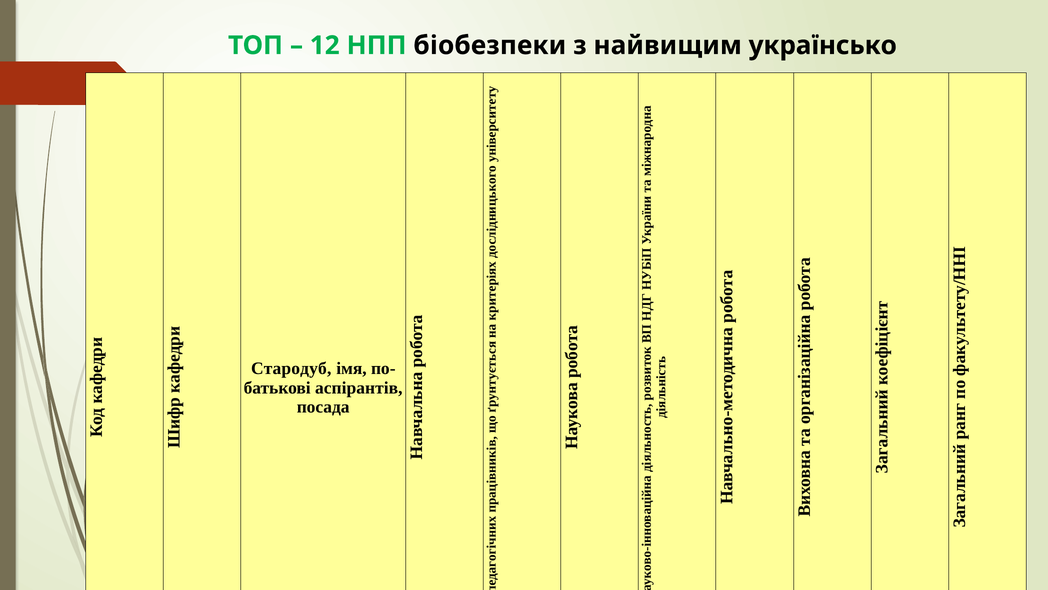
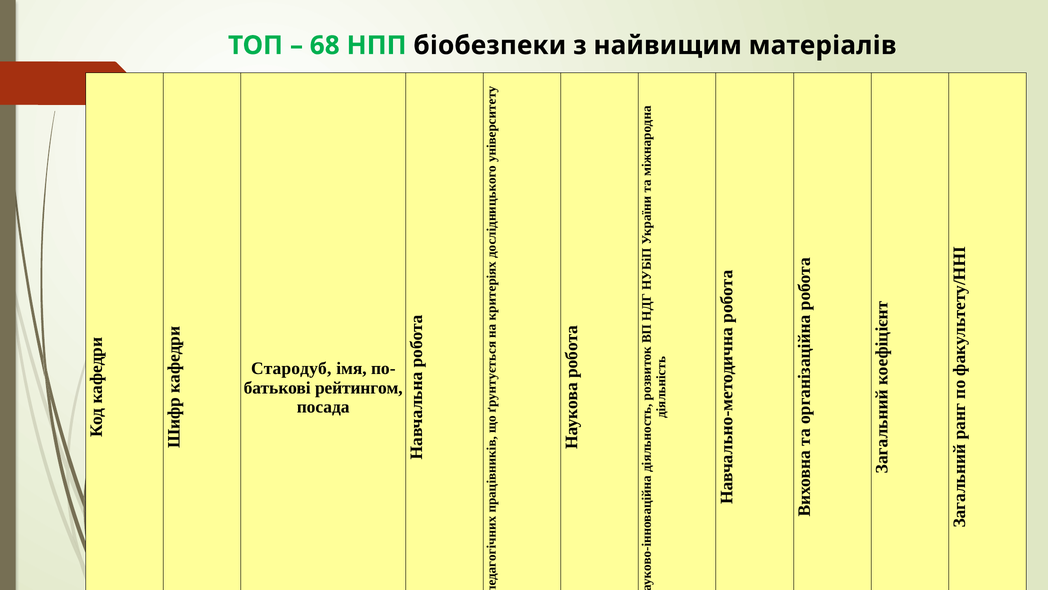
12: 12 -> 68
українсько: українсько -> матеріалів
аспірантів: аспірантів -> рейтингом
